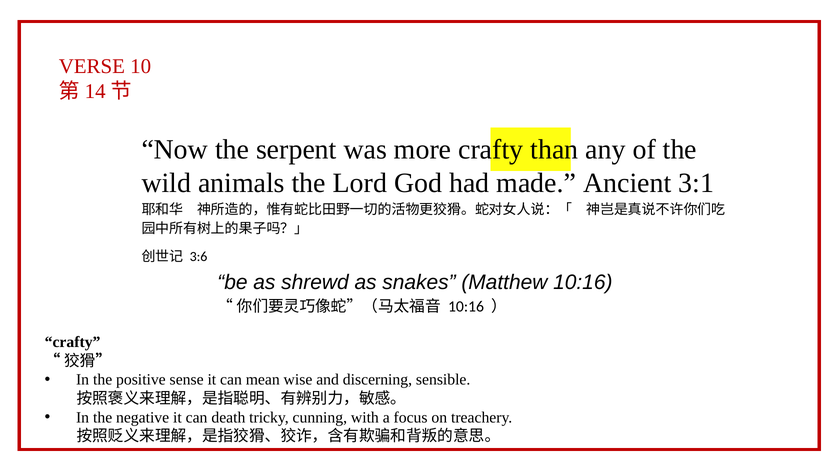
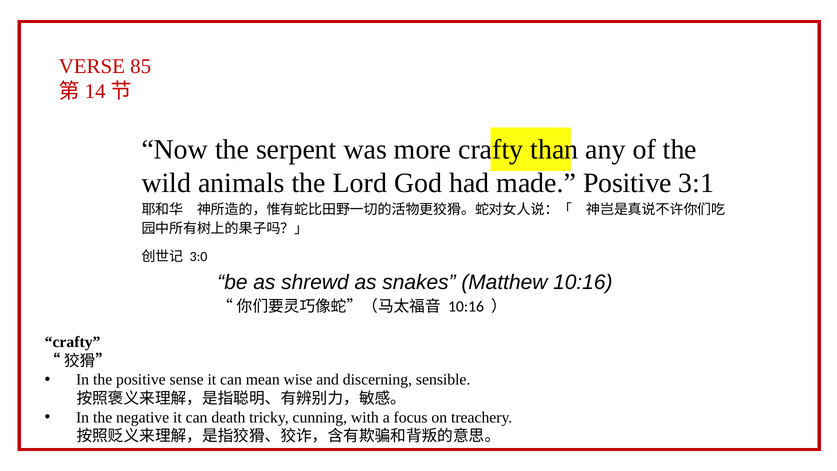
10: 10 -> 85
made Ancient: Ancient -> Positive
3:6: 3:6 -> 3:0
